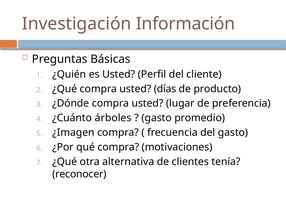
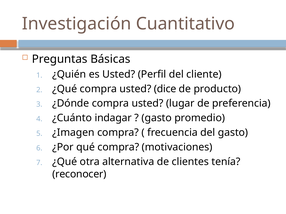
Información: Información -> Cuantitativo
días: días -> dice
árboles: árboles -> indagar
